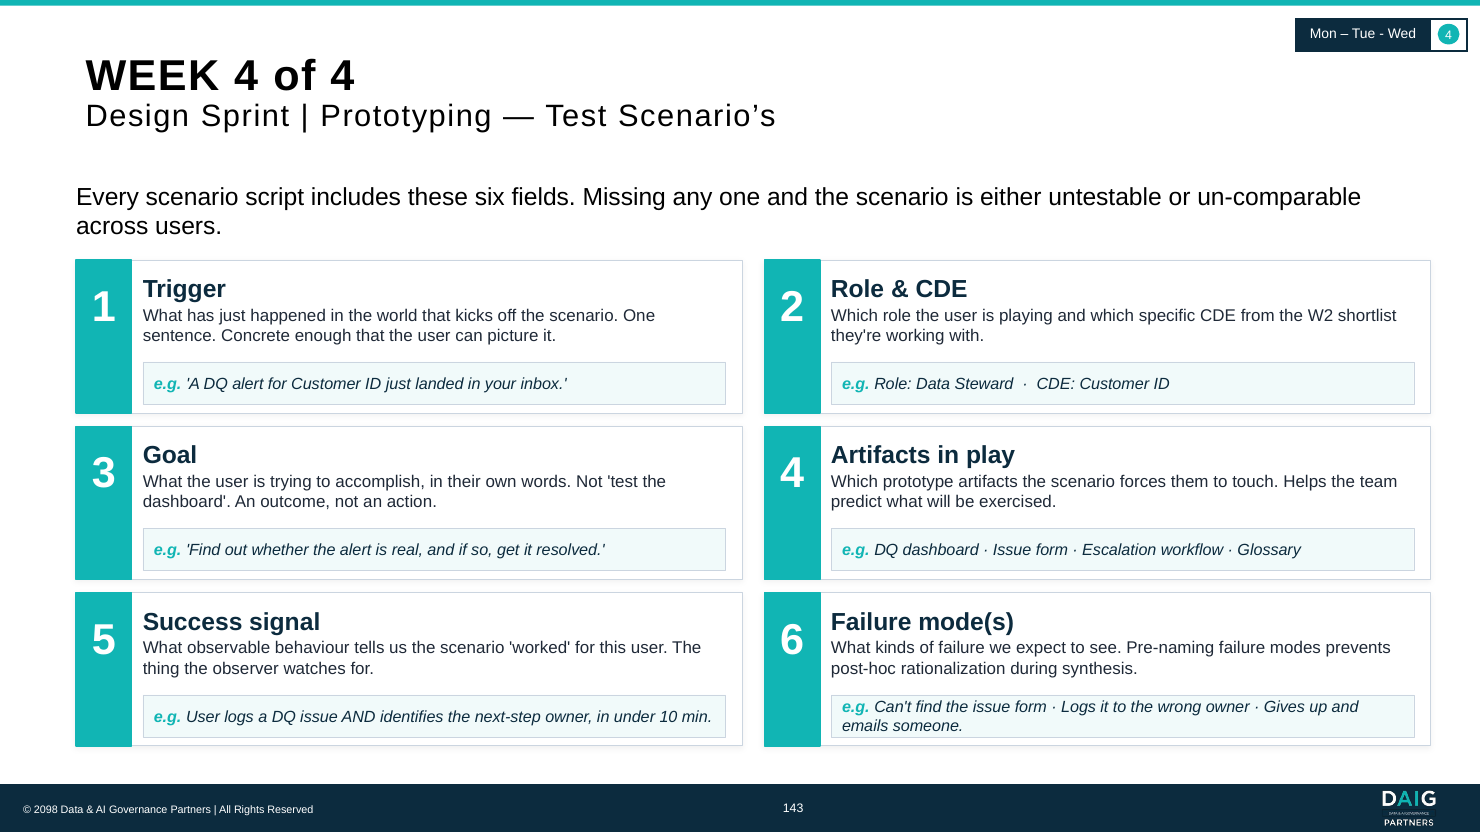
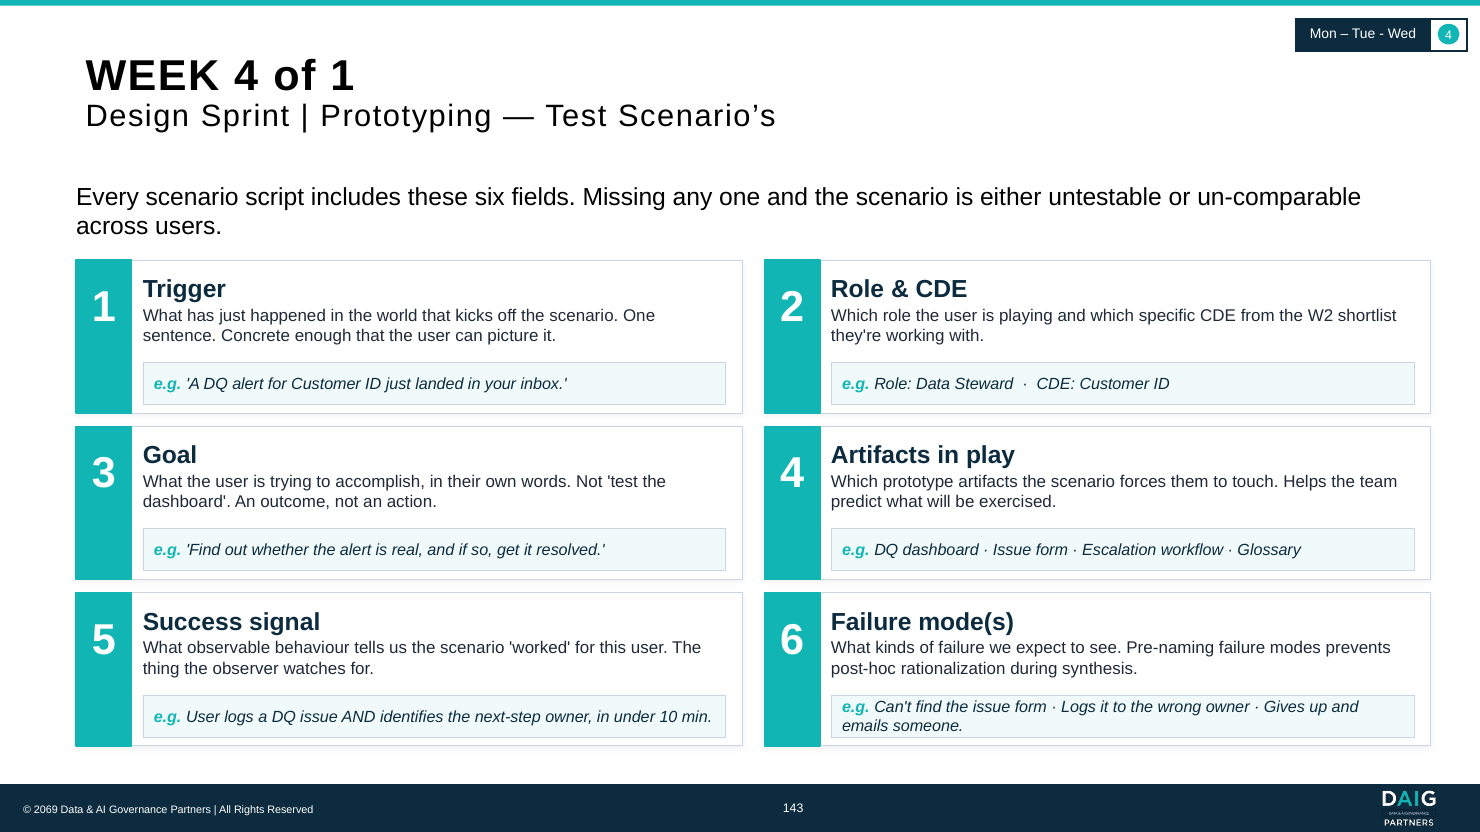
of 4: 4 -> 1
2098: 2098 -> 2069
